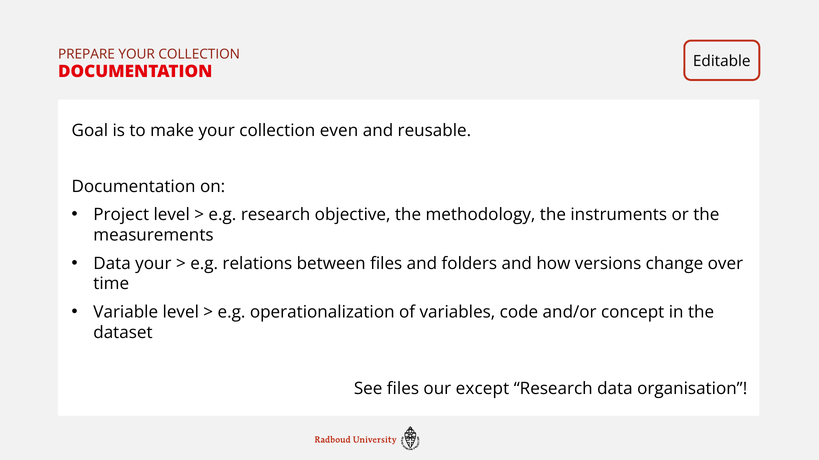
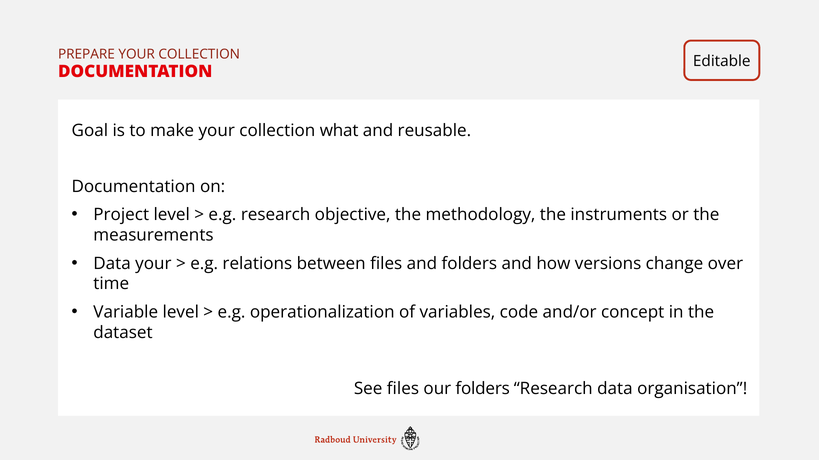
even: even -> what
our except: except -> folders
